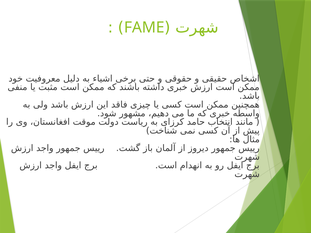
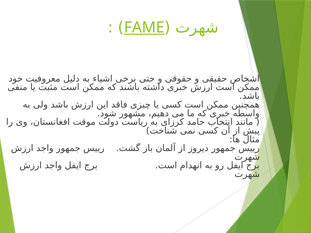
FAME underline: none -> present
